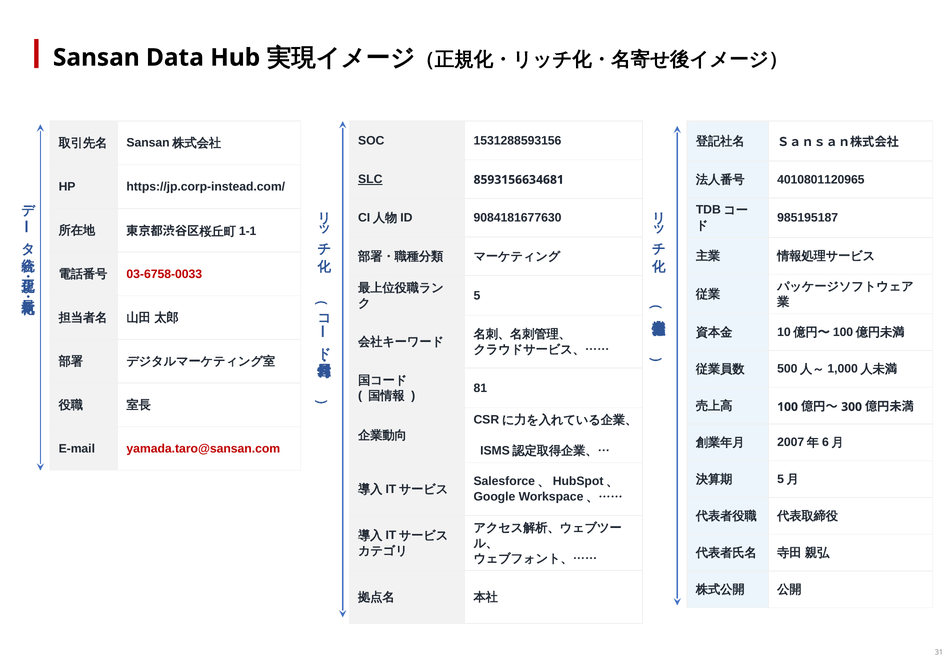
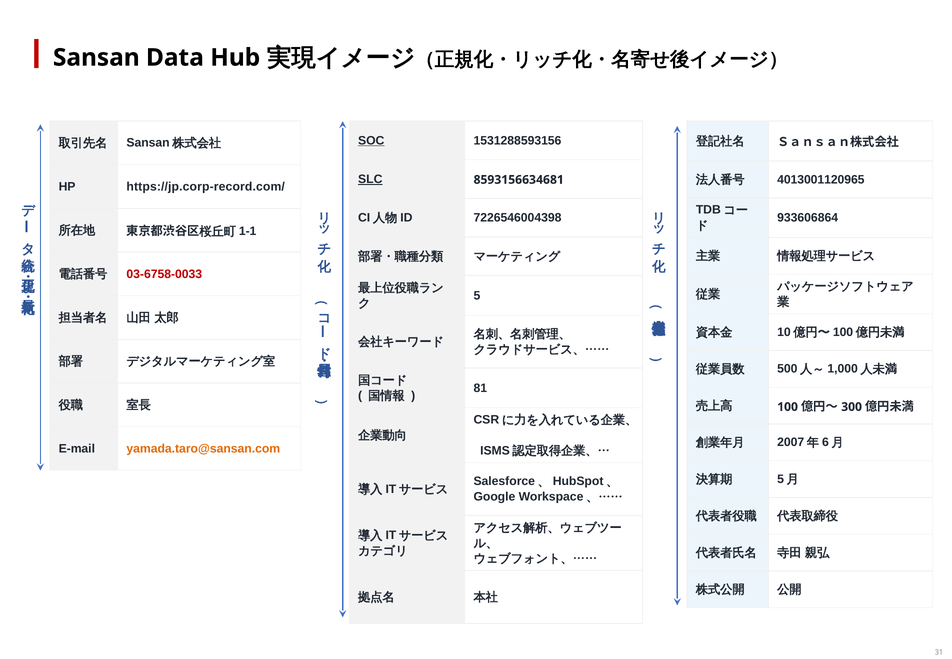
SOC underline: none -> present
4010801120965: 4010801120965 -> 4013001120965
https://jp.corp-instead.com/: https://jp.corp-instead.com/ -> https://jp.corp-record.com/
9084181677630: 9084181677630 -> 7226546004398
985195187: 985195187 -> 933606864
yamada.taro@sansan.com colour: red -> orange
